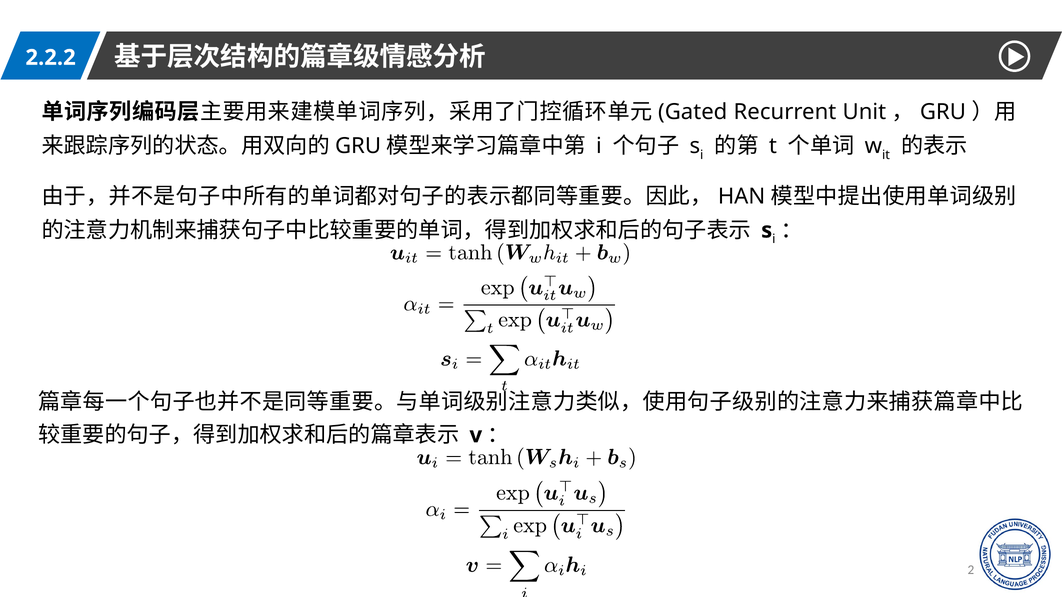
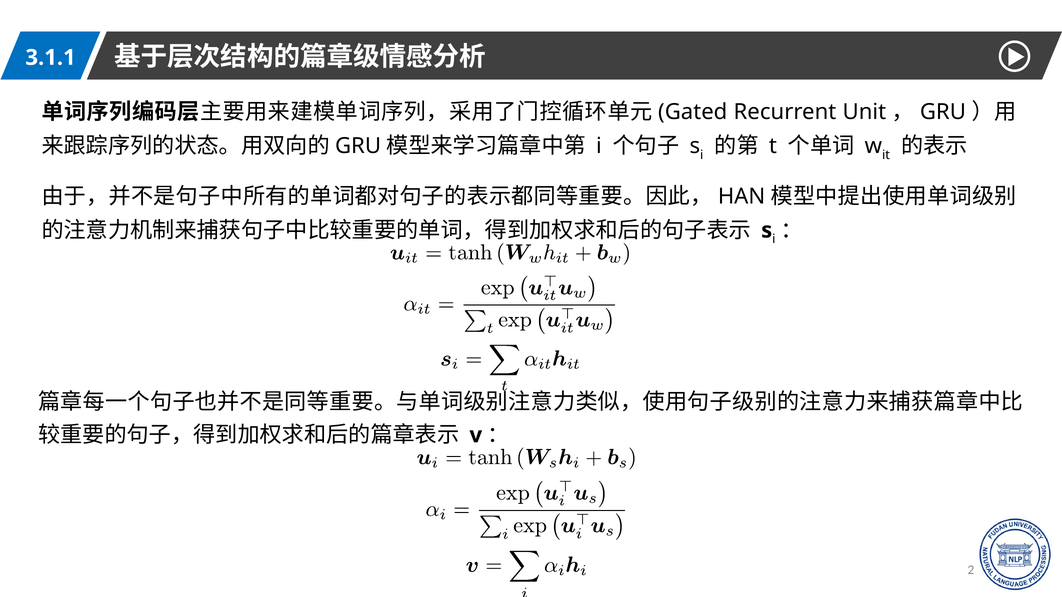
2.2.2: 2.2.2 -> 3.1.1
